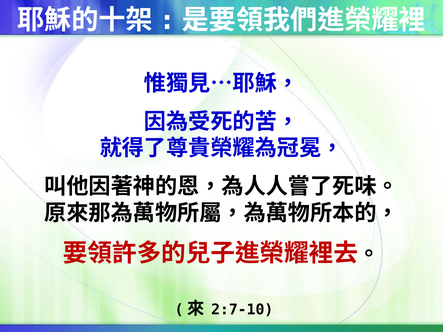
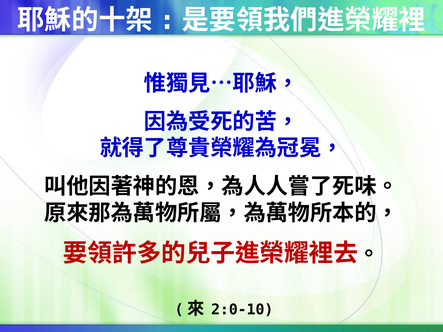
2:7-10: 2:7-10 -> 2:0-10
